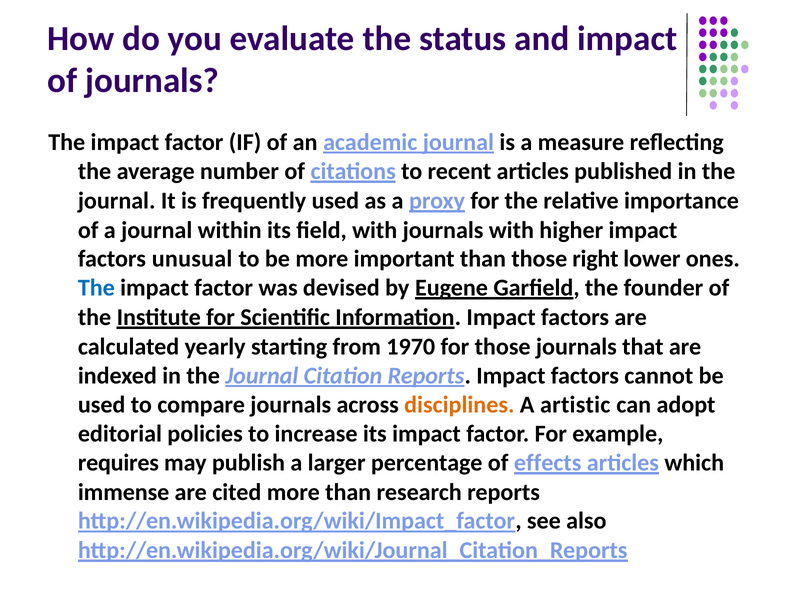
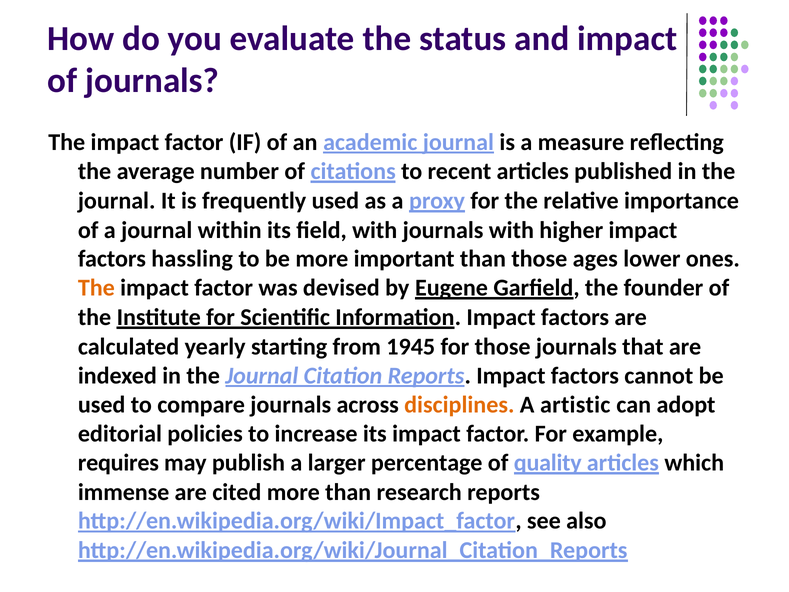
unusual: unusual -> hassling
right: right -> ages
The at (96, 288) colour: blue -> orange
1970: 1970 -> 1945
effects: effects -> quality
